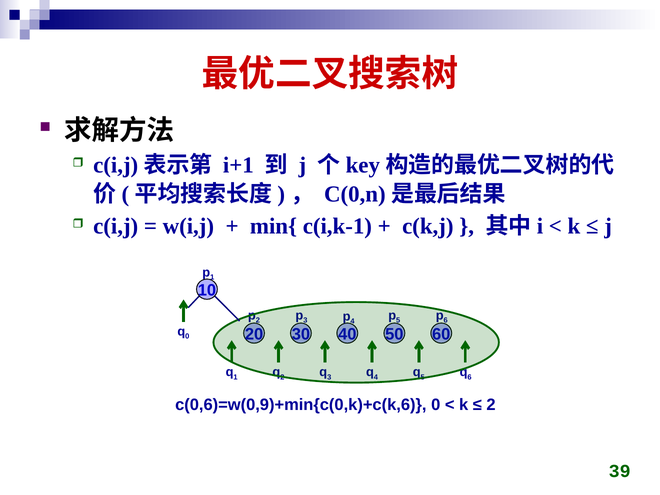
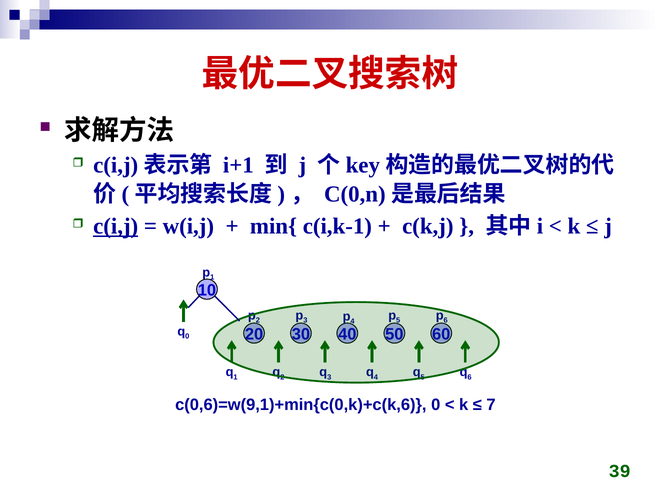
c(i,j underline: none -> present
c(0,6)=w(0,9)+min{c(0,k)+c(k,6: c(0,6)=w(0,9)+min{c(0,k)+c(k,6 -> c(0,6)=w(9,1)+min{c(0,k)+c(k,6
2 at (491, 405): 2 -> 7
